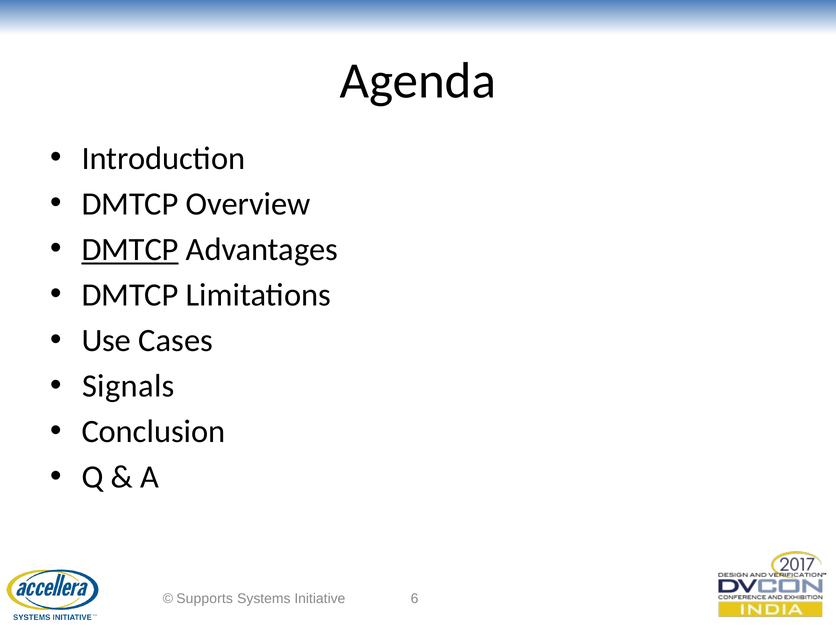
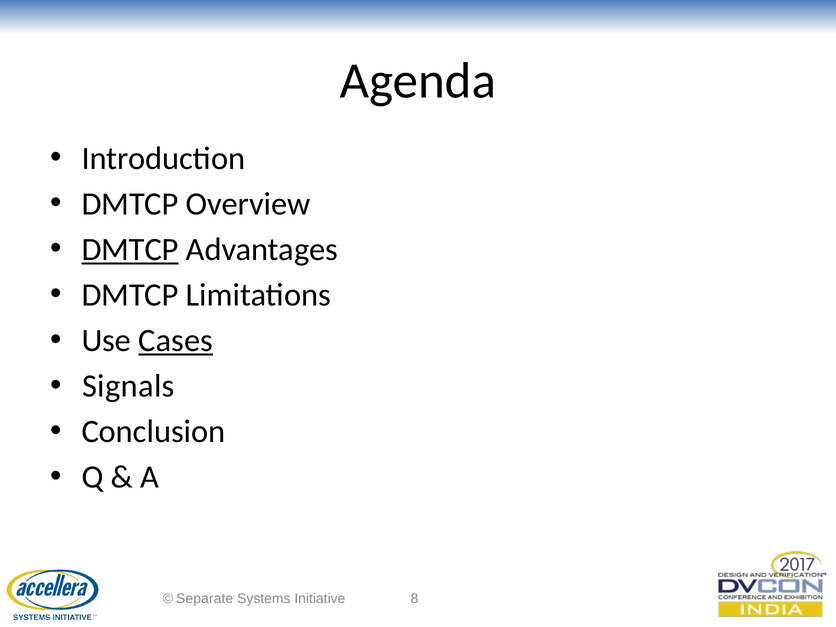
Cases underline: none -> present
Supports: Supports -> Separate
6: 6 -> 8
